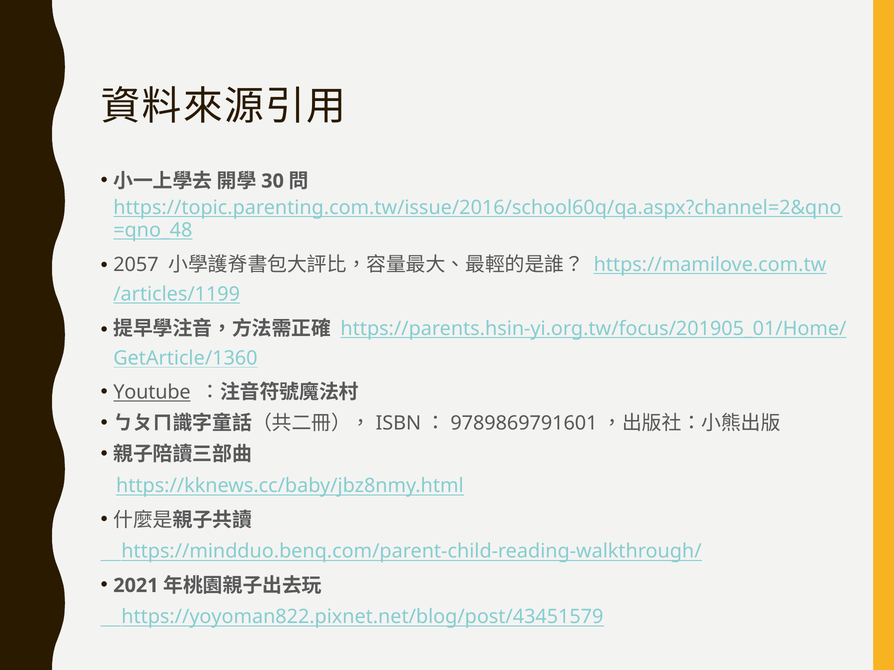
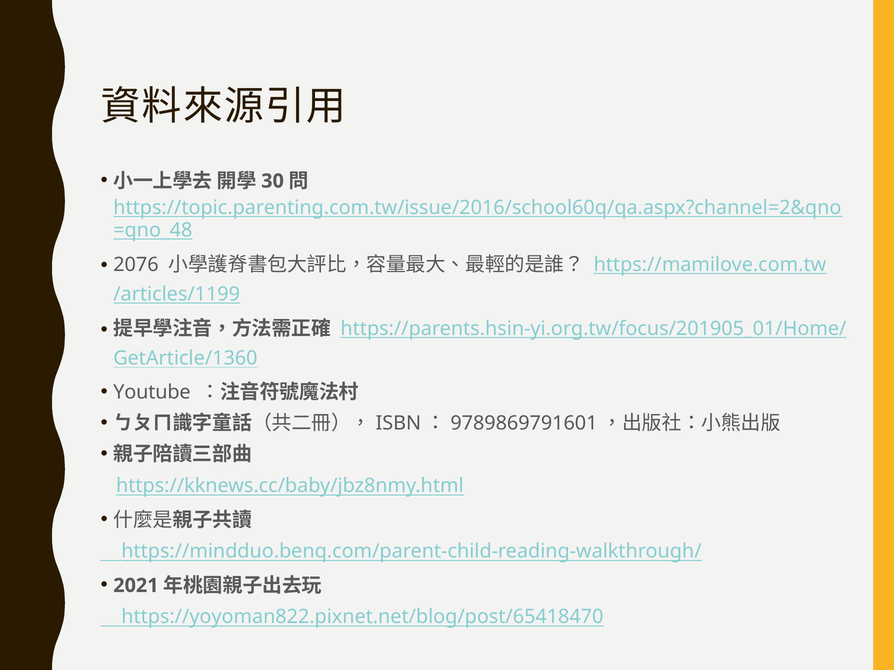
2057: 2057 -> 2076
Youtube underline: present -> none
https://yoyoman822.pixnet.net/blog/post/43451579: https://yoyoman822.pixnet.net/blog/post/43451579 -> https://yoyoman822.pixnet.net/blog/post/65418470
